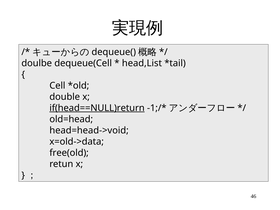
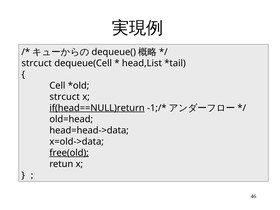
doulbe at (37, 63): doulbe -> strcuct
double at (65, 97): double -> strcuct
head=head->void: head=head->void -> head=head->data
free(old underline: none -> present
